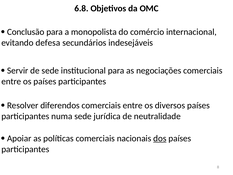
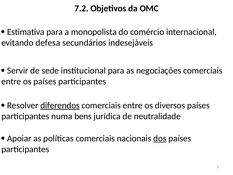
6.8: 6.8 -> 7.2
Conclusão: Conclusão -> Estimativa
diferendos underline: none -> present
numa sede: sede -> bens
